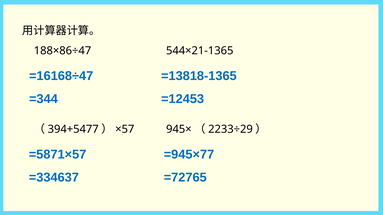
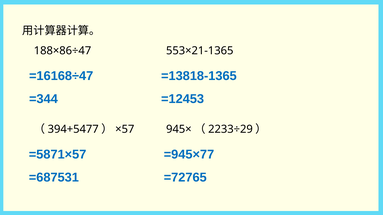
544×21-1365: 544×21-1365 -> 553×21-1365
=334637: =334637 -> =687531
